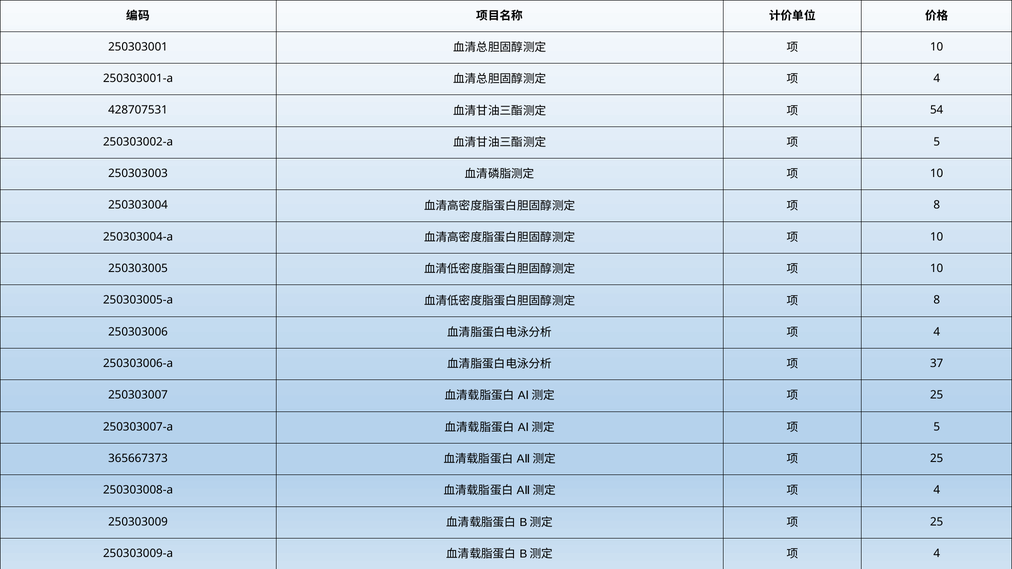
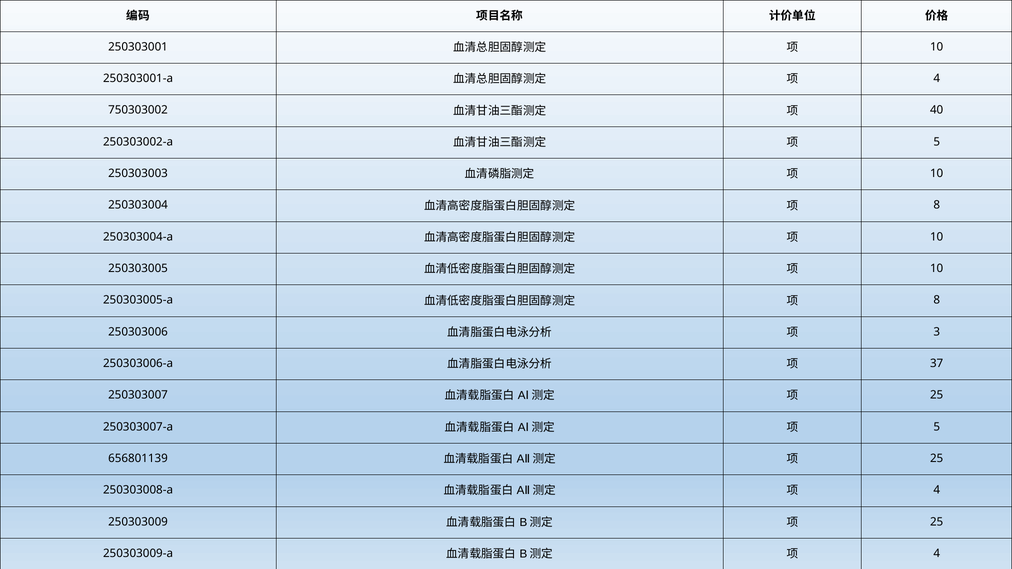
428707531: 428707531 -> 750303002
54: 54 -> 40
4 at (937, 332): 4 -> 3
365667373: 365667373 -> 656801139
